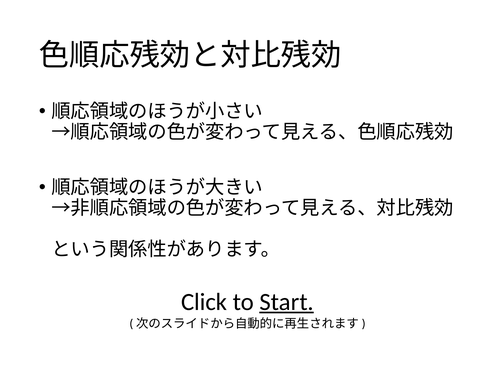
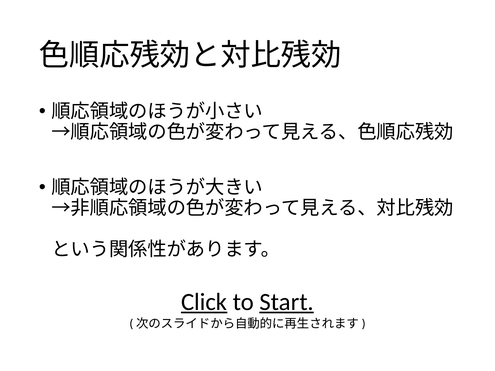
Click underline: none -> present
